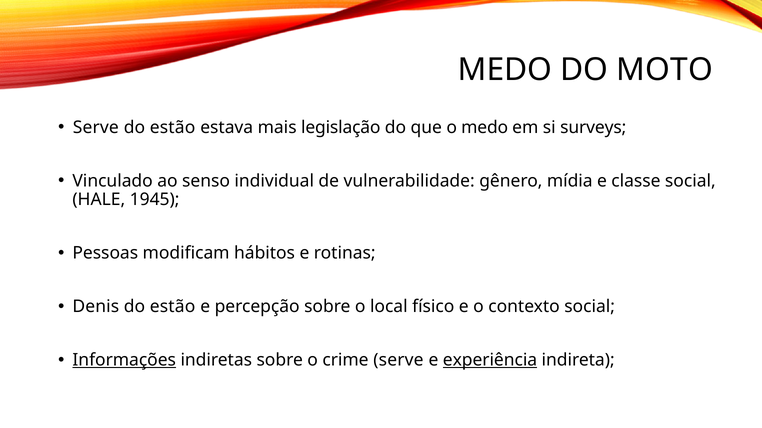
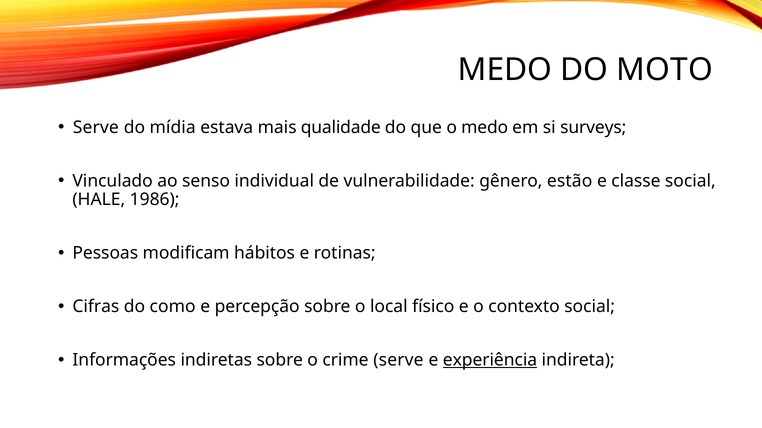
estão at (173, 127): estão -> mídia
legislação: legislação -> qualidade
mídia: mídia -> estão
1945: 1945 -> 1986
Denis: Denis -> Cifras
estão at (173, 307): estão -> como
Informações underline: present -> none
